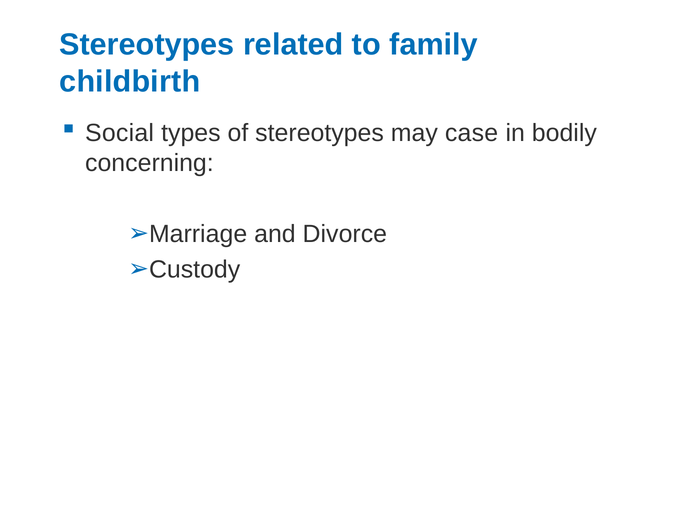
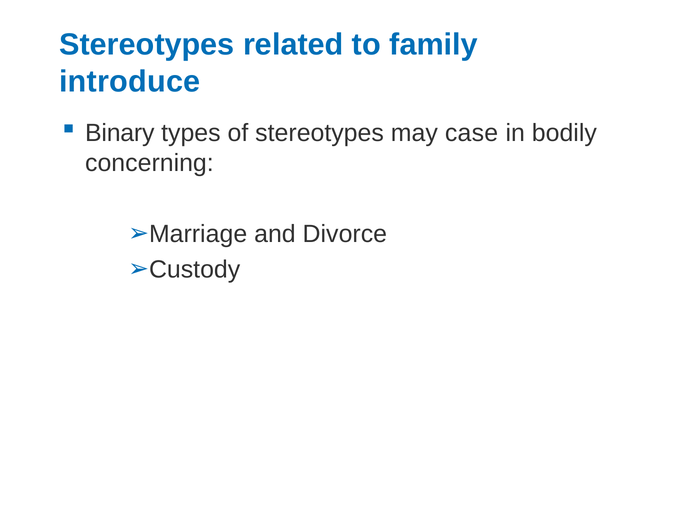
childbirth: childbirth -> introduce
Social: Social -> Binary
